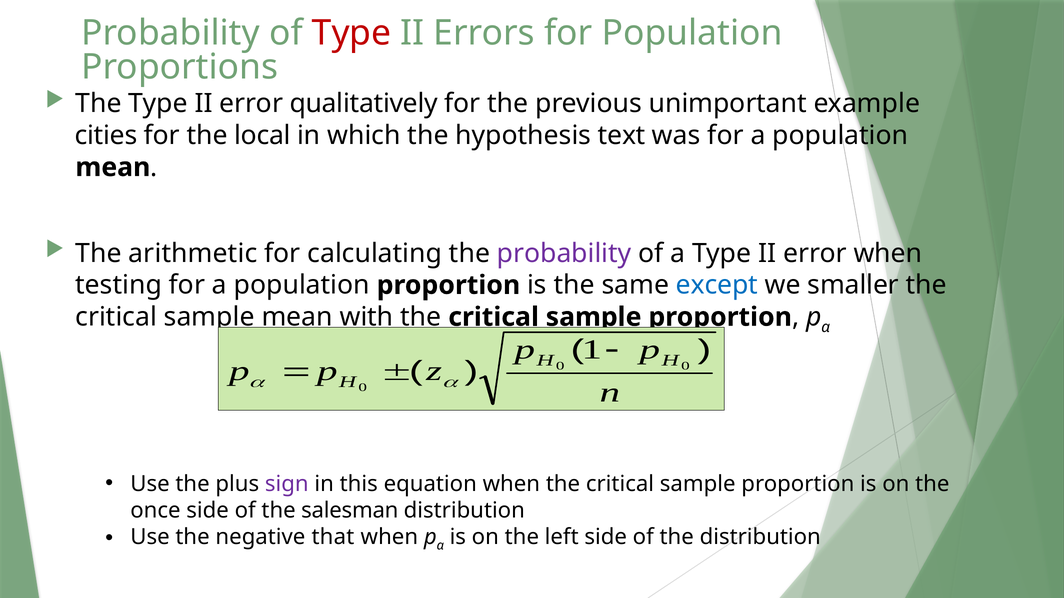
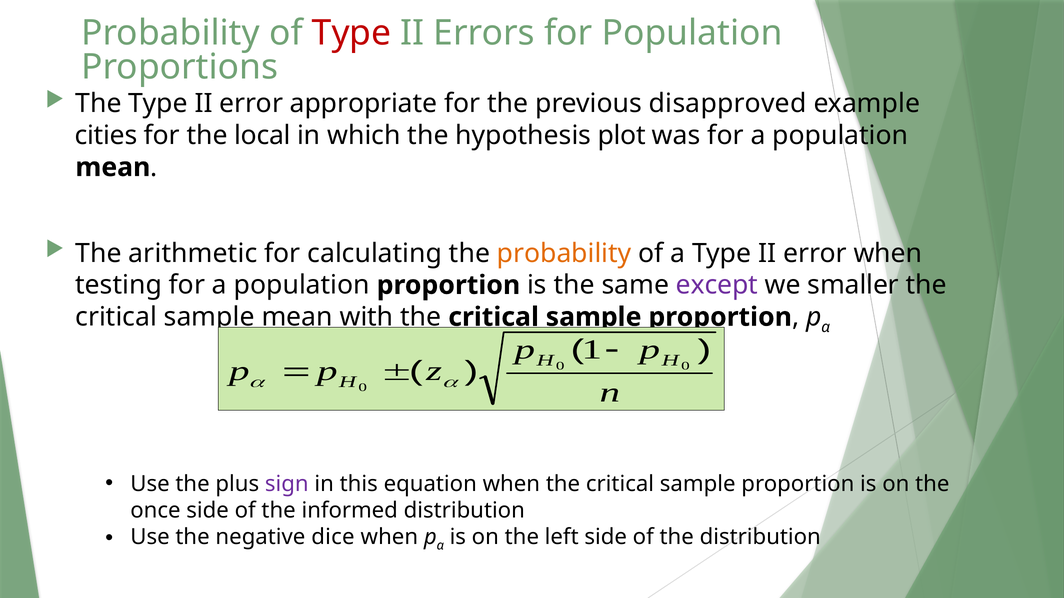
qualitatively: qualitatively -> appropriate
unimportant: unimportant -> disapproved
text: text -> plot
probability at (564, 253) colour: purple -> orange
except colour: blue -> purple
salesman: salesman -> informed
that: that -> dice
